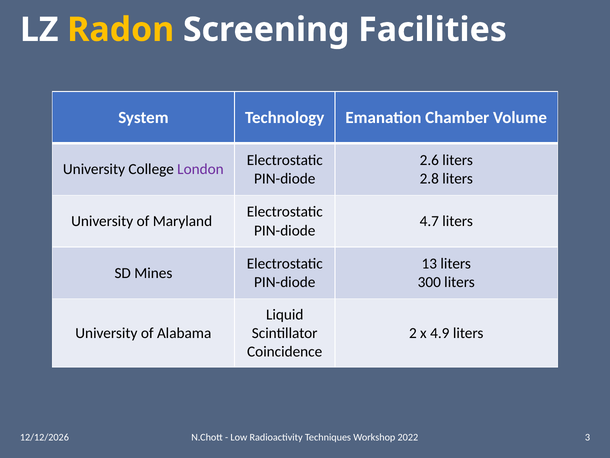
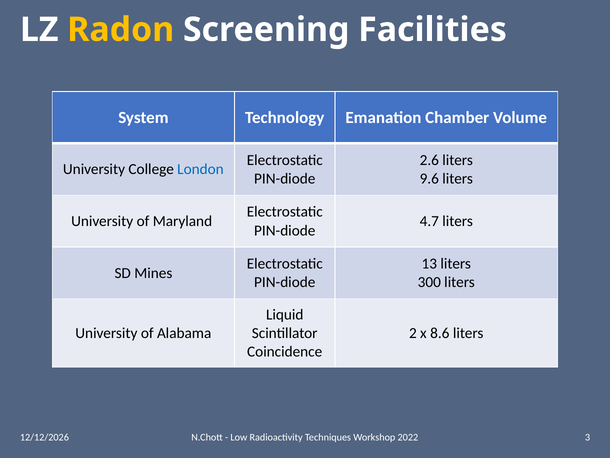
London colour: purple -> blue
2.8: 2.8 -> 9.6
4.9: 4.9 -> 8.6
